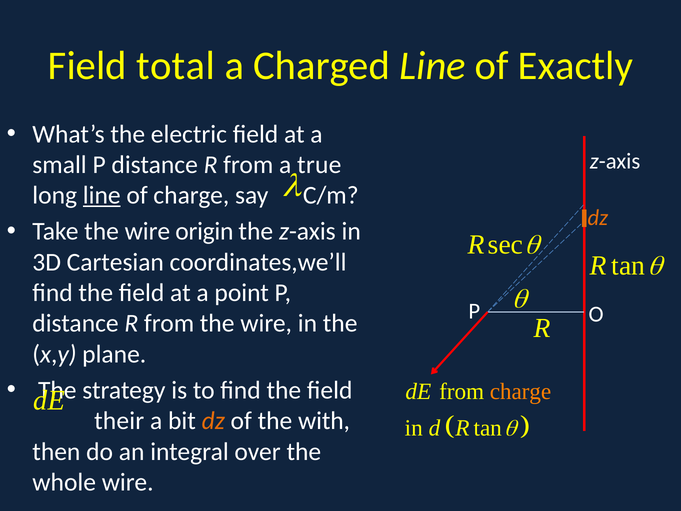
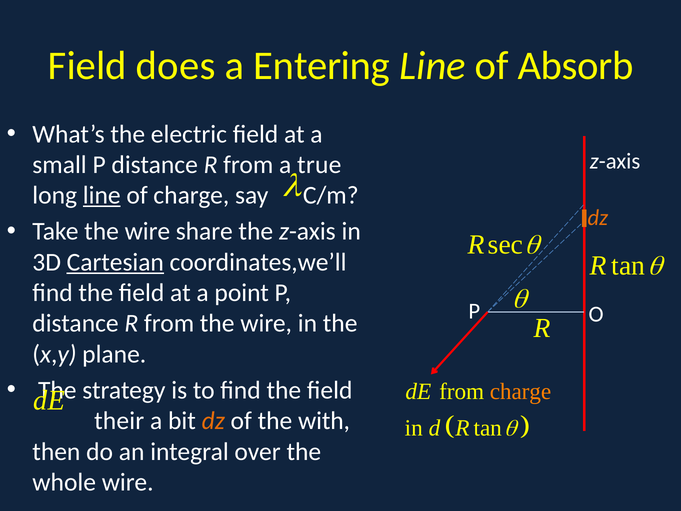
total: total -> does
Charged: Charged -> Entering
Exactly: Exactly -> Absorb
origin: origin -> share
Cartesian underline: none -> present
